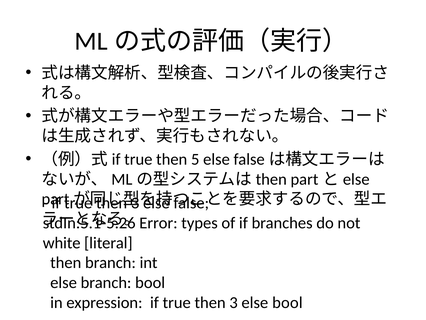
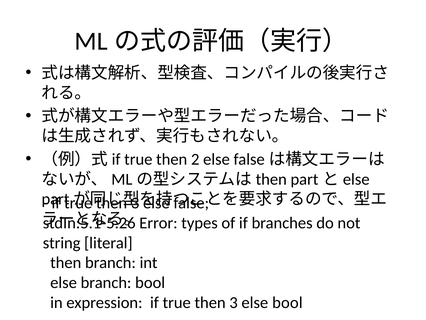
5: 5 -> 2
white: white -> string
